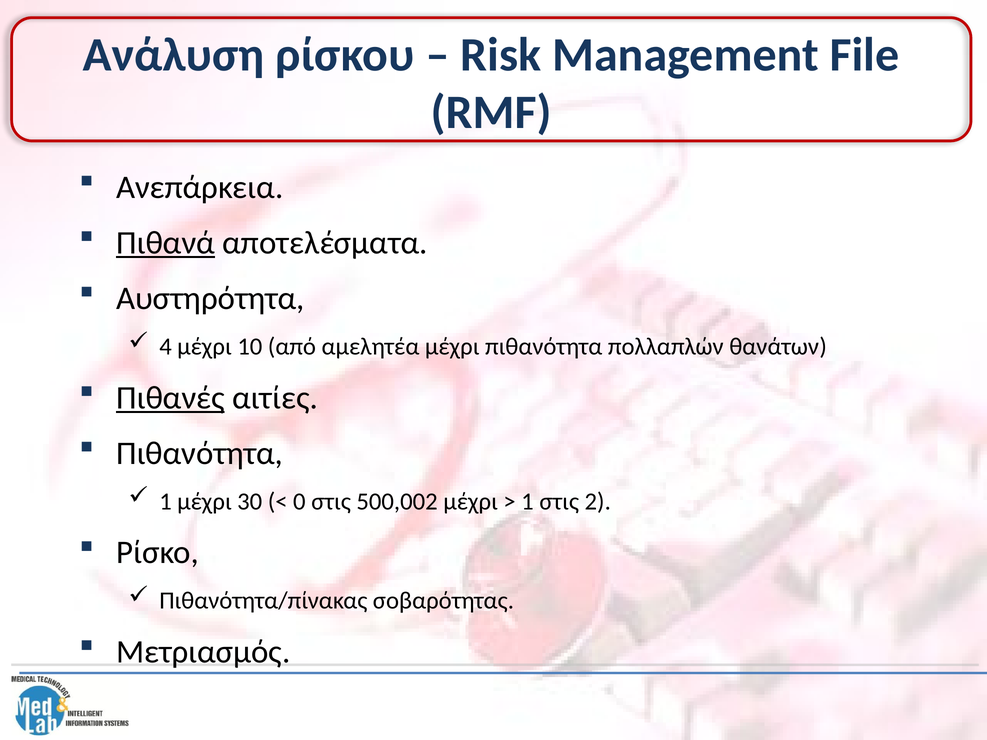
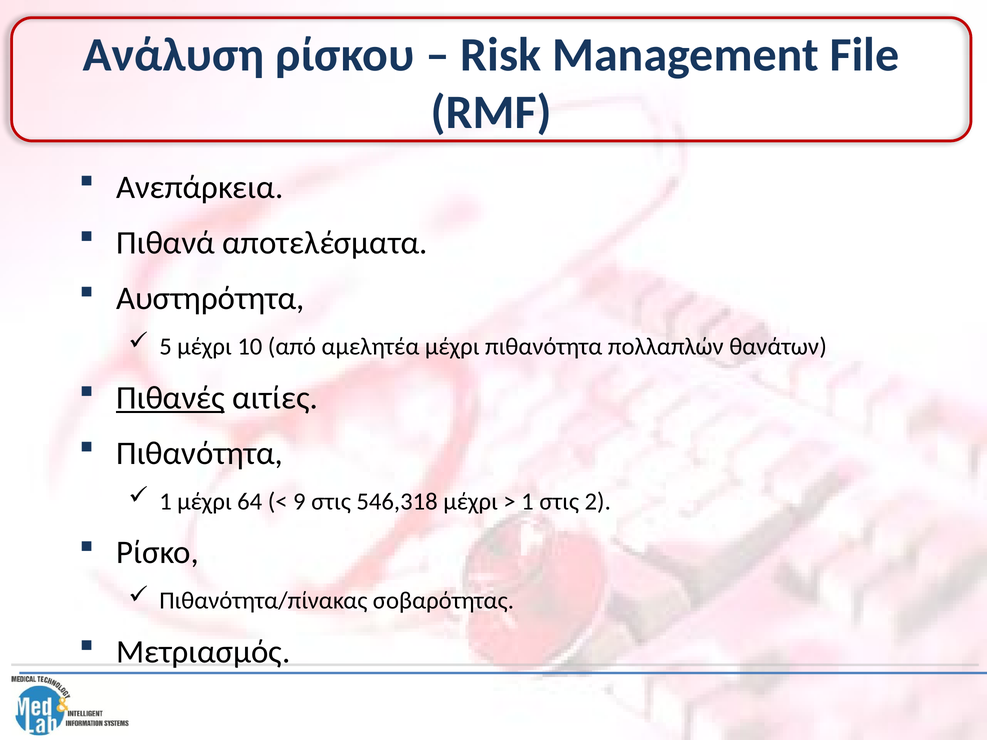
Πιθανά underline: present -> none
4: 4 -> 5
30: 30 -> 64
0: 0 -> 9
500,002: 500,002 -> 546,318
